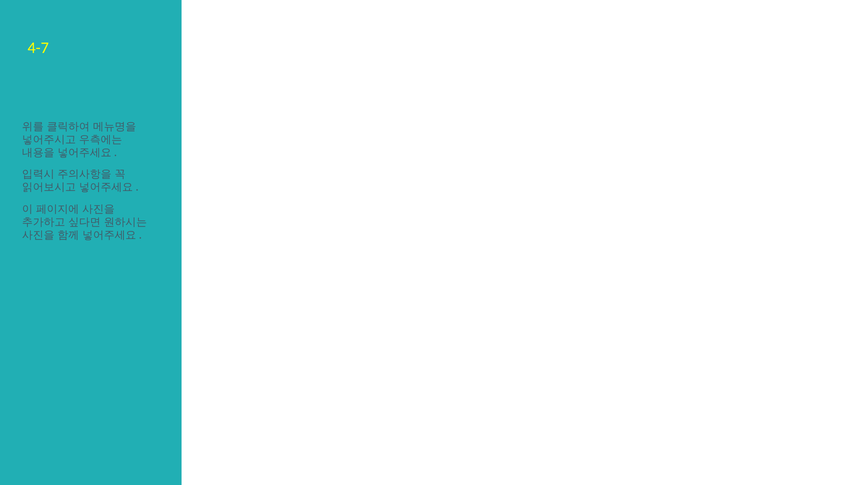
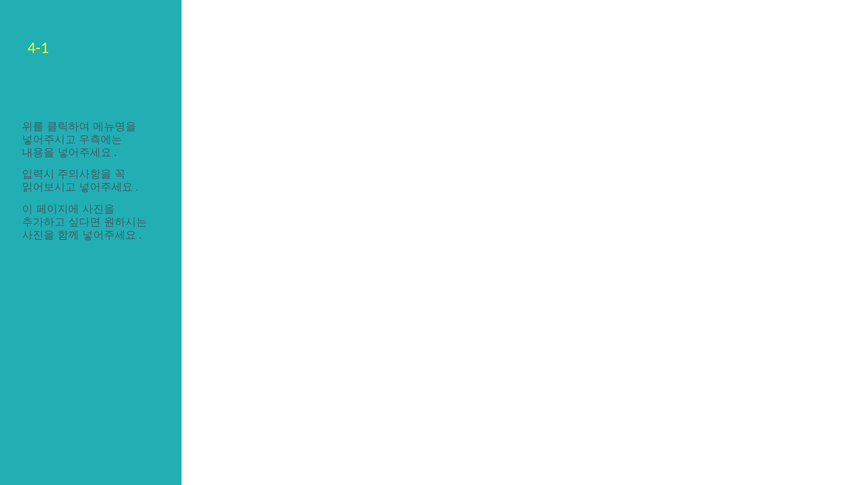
4-7: 4-7 -> 4-1
